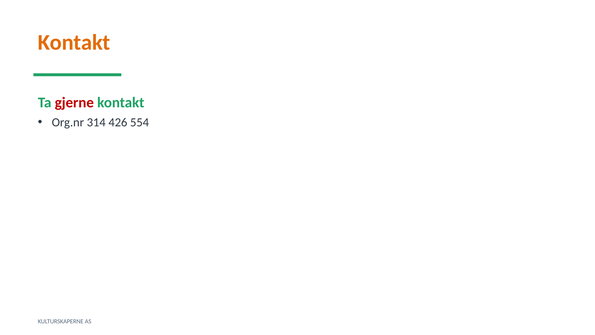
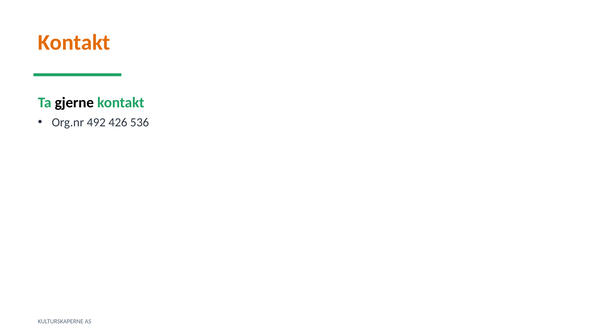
gjerne colour: red -> black
314: 314 -> 492
554: 554 -> 536
